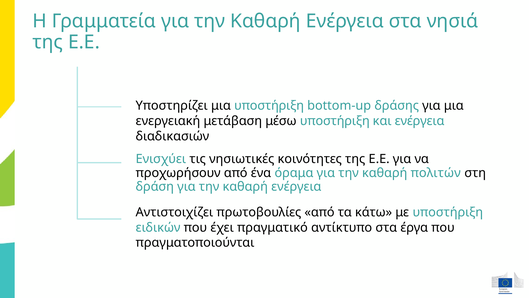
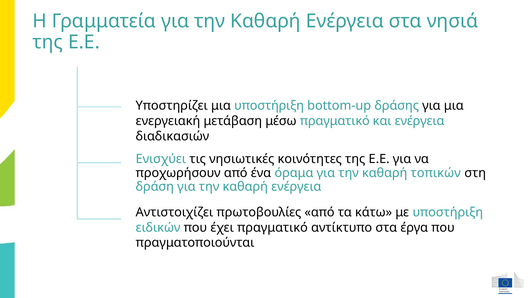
μέσω υποστήριξη: υποστήριξη -> πραγματικό
πολιτών: πολιτών -> τοπικών
